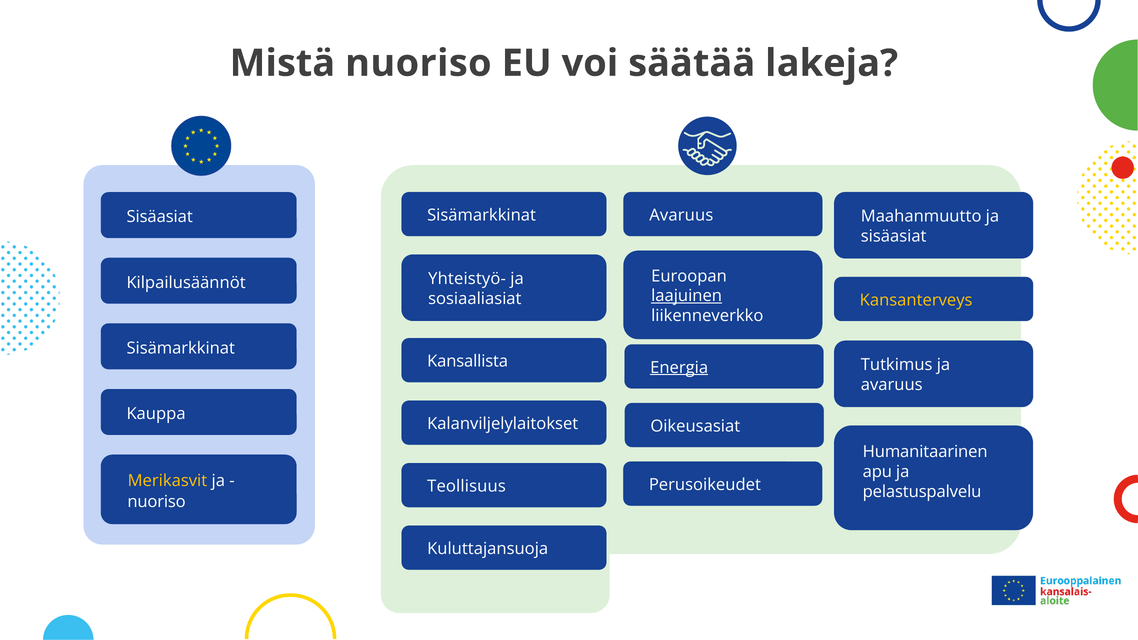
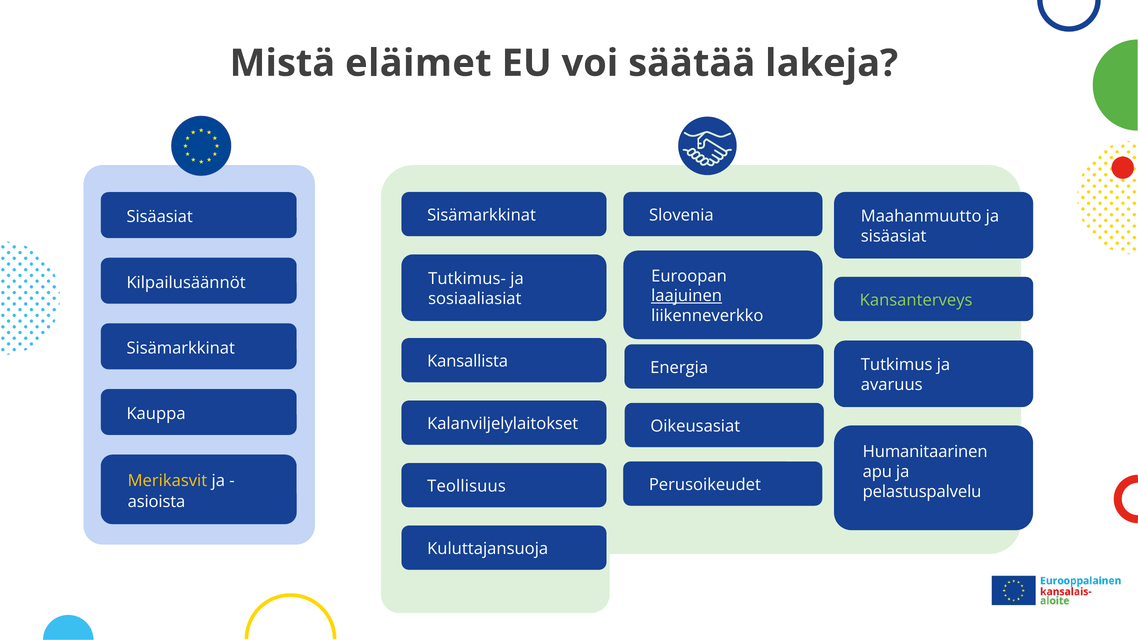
Mistä nuoriso: nuoriso -> eläimet
Avaruus at (681, 215): Avaruus -> Slovenia
Yhteistyö-: Yhteistyö- -> Tutkimus-
Kansanterveys colour: yellow -> light green
Energia underline: present -> none
nuoriso at (157, 502): nuoriso -> asioista
